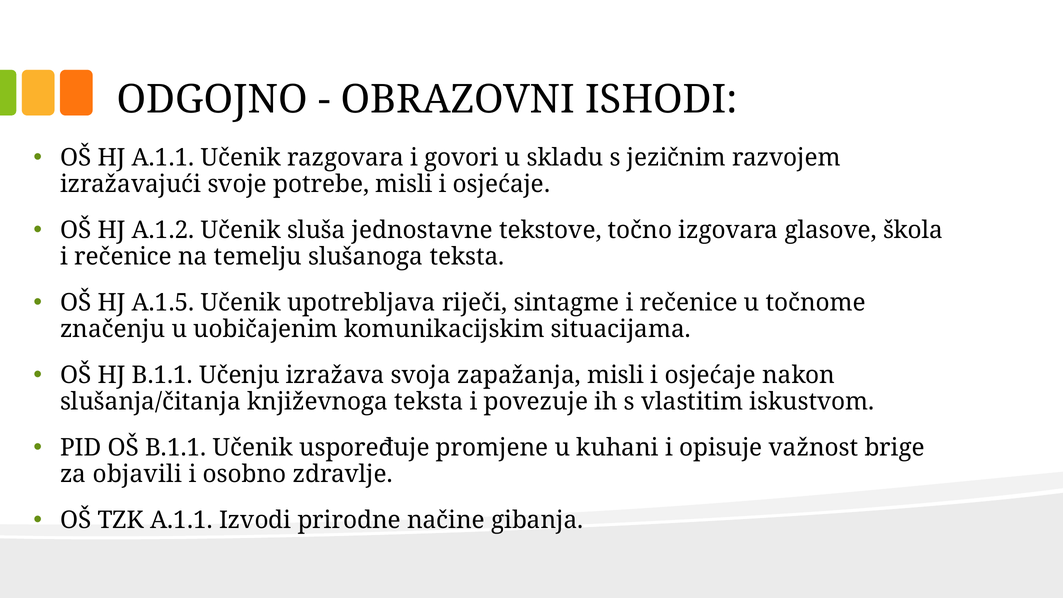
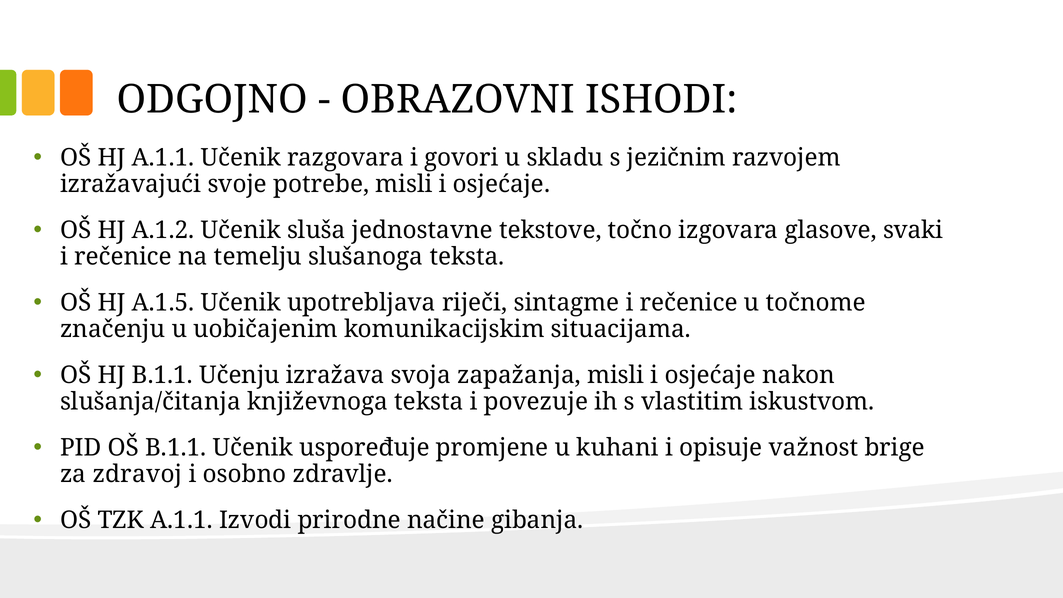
škola: škola -> svaki
objavili: objavili -> zdravoj
